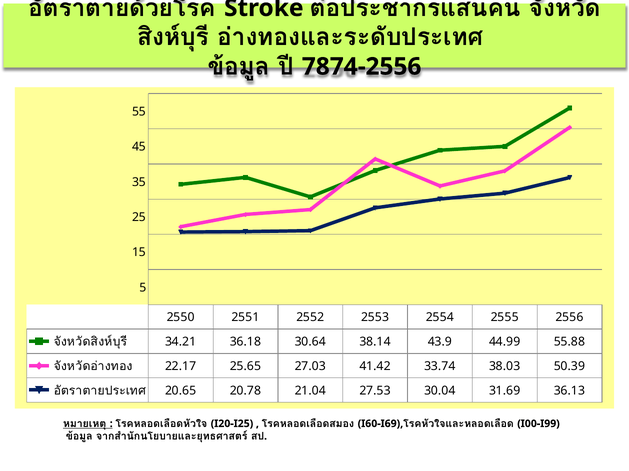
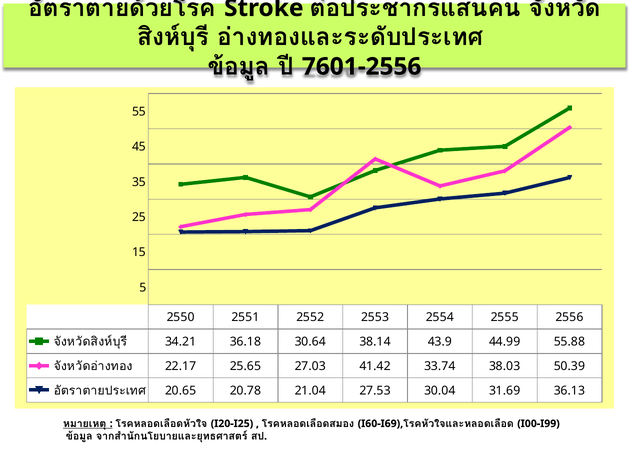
7874-2556: 7874-2556 -> 7601-2556
